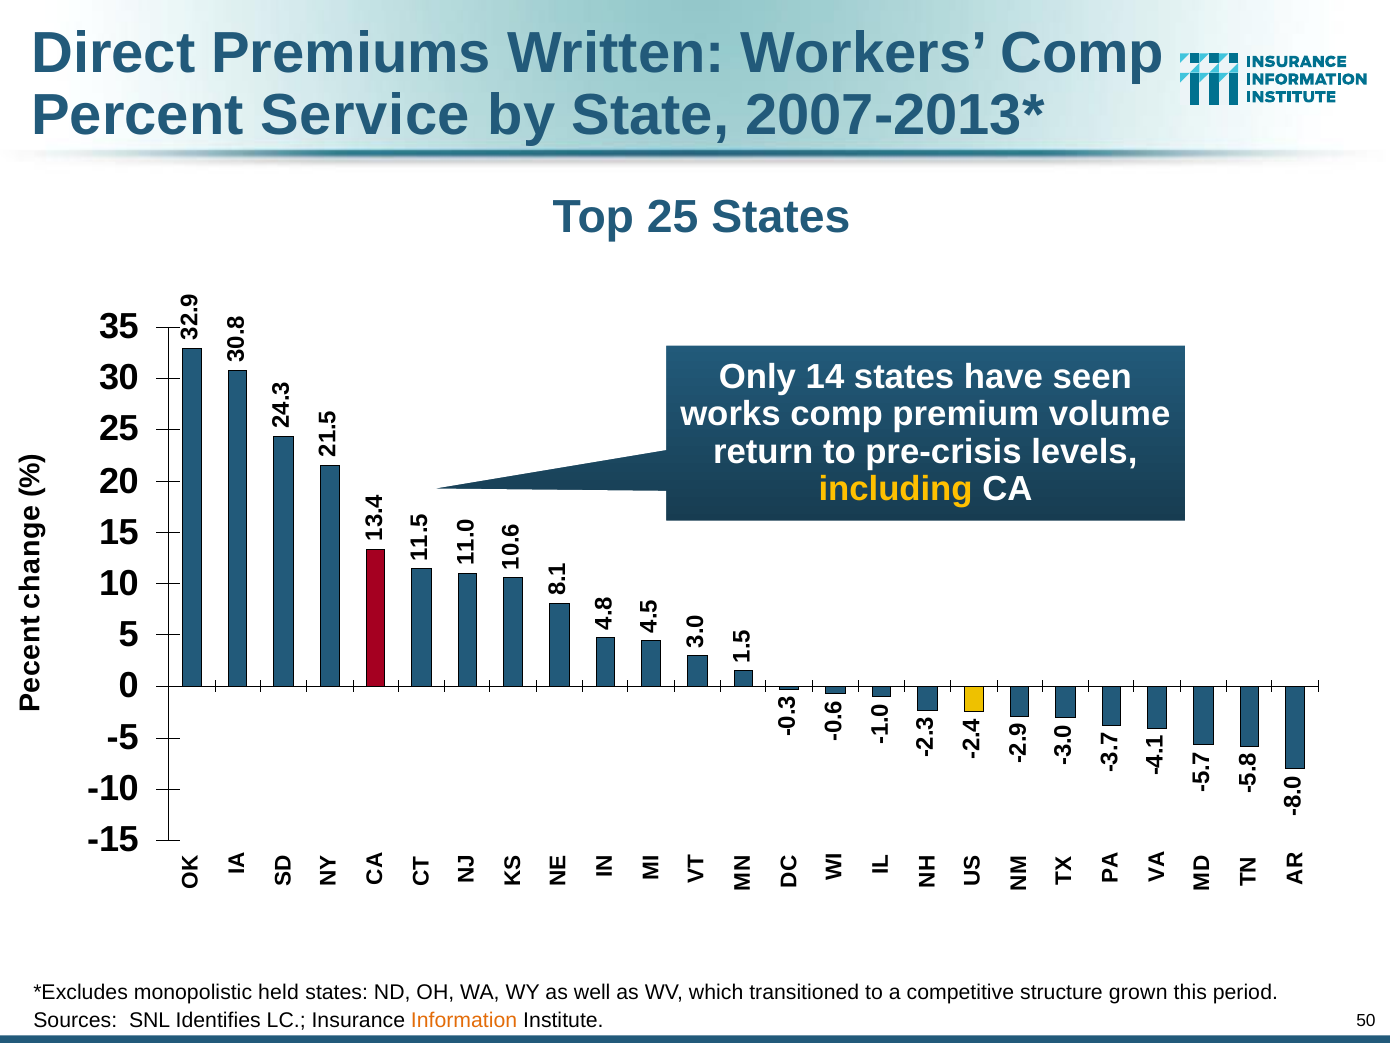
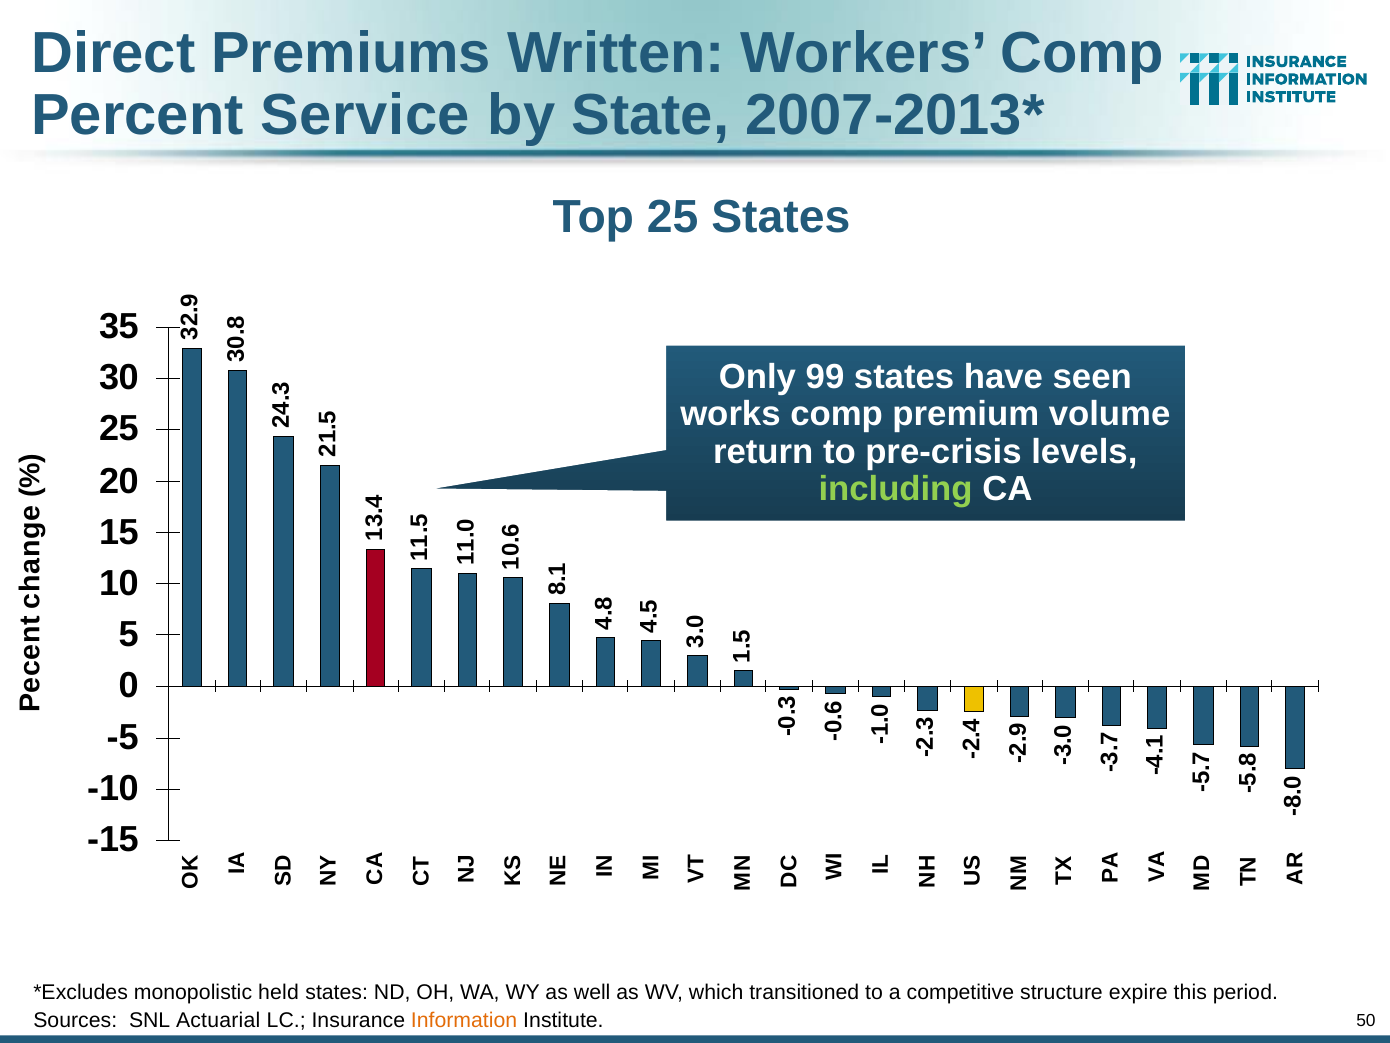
14: 14 -> 99
including colour: yellow -> light green
grown: grown -> expire
Identifies: Identifies -> Actuarial
